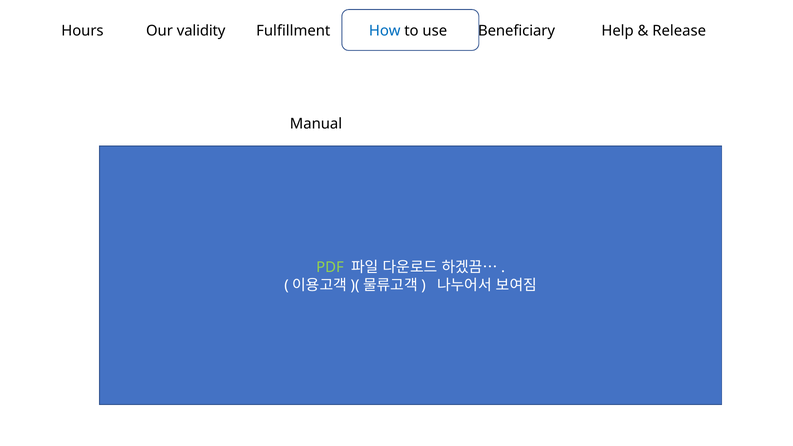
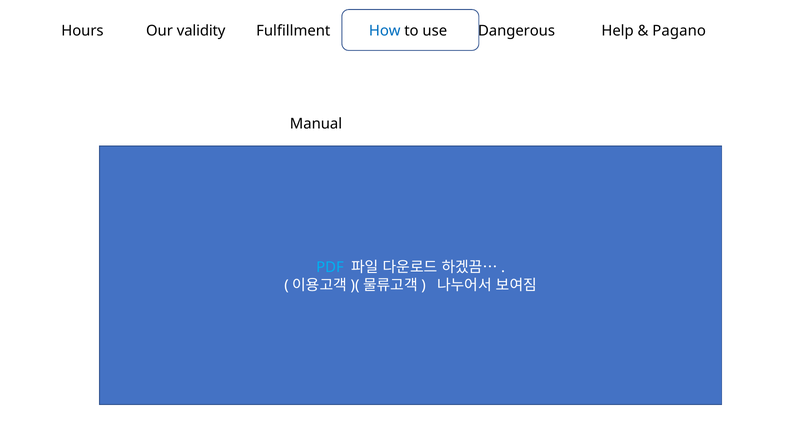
Beneficiary: Beneficiary -> Dangerous
Release: Release -> Pagano
PDF colour: light green -> light blue
